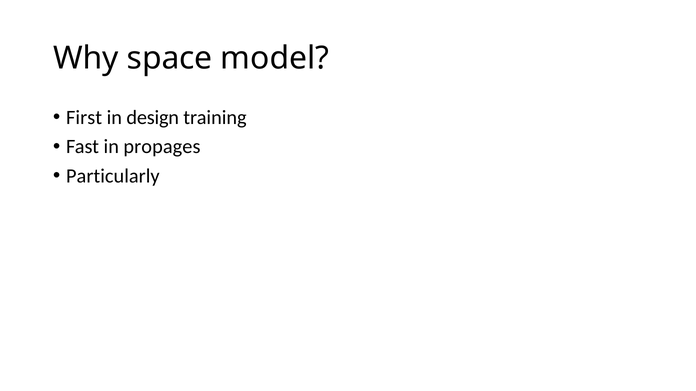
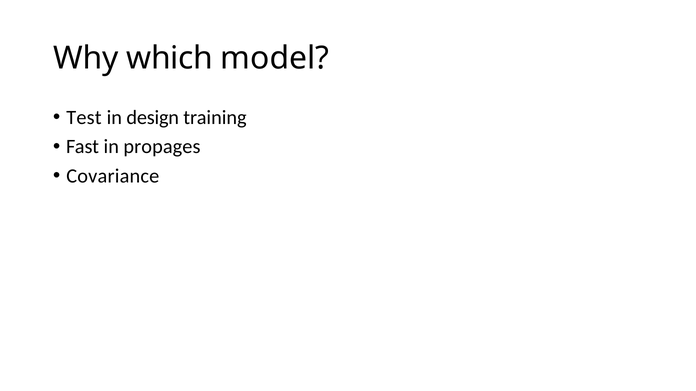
space: space -> which
First: First -> Test
Particularly: Particularly -> Covariance
